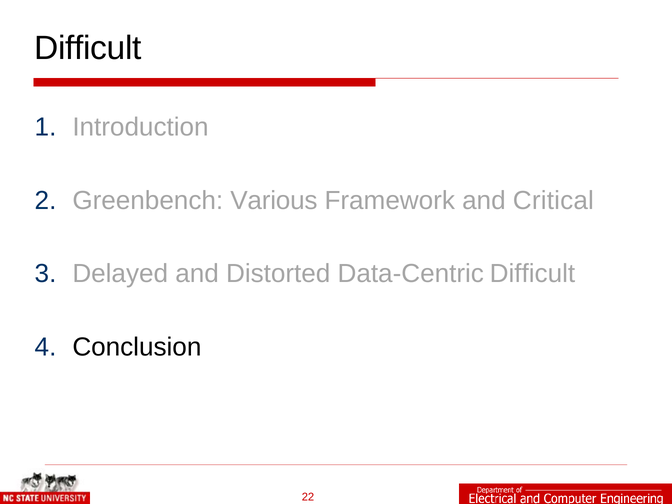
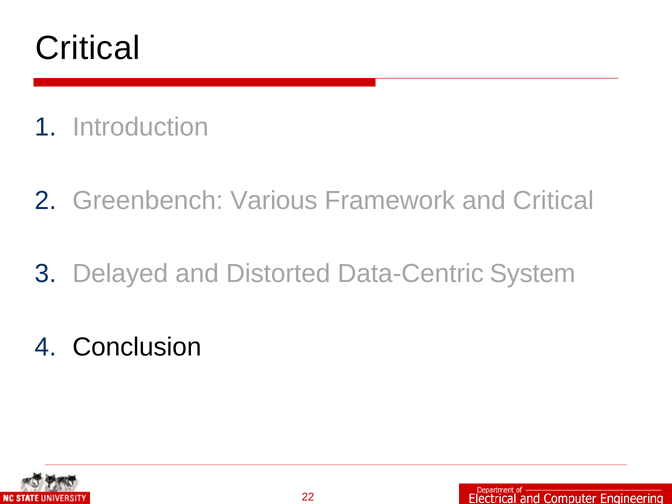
Difficult at (88, 48): Difficult -> Critical
Data-Centric Difficult: Difficult -> System
